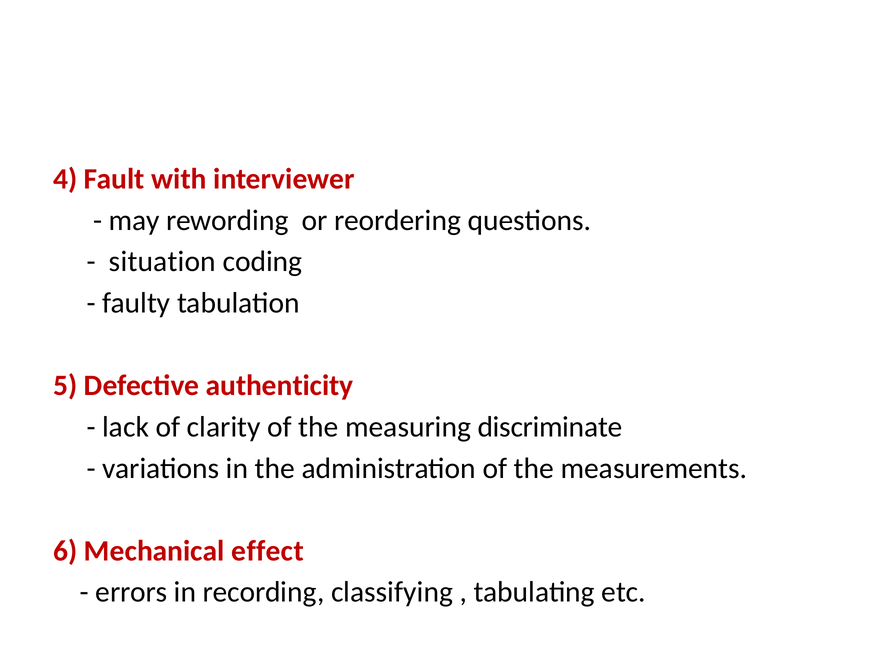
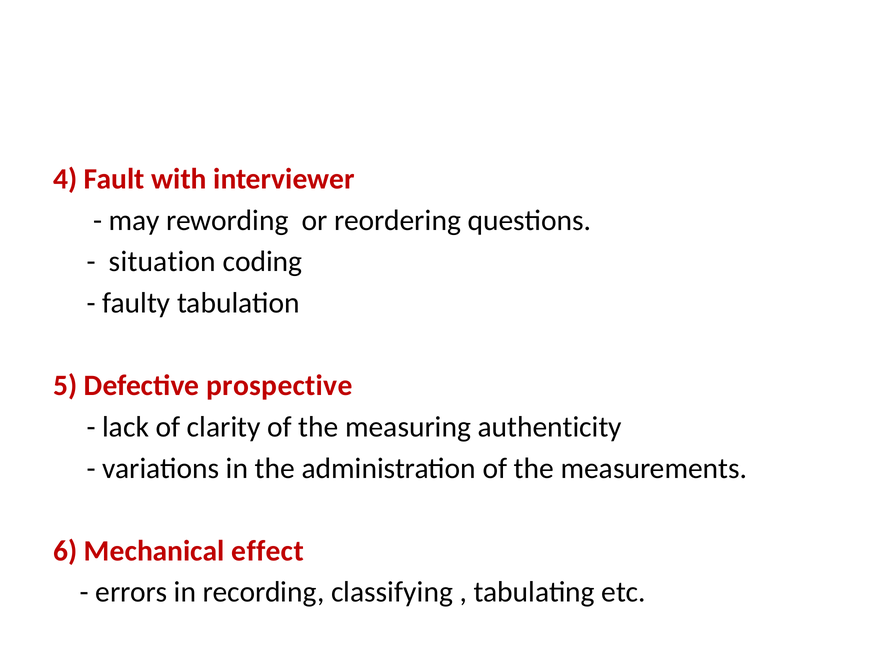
authenticity: authenticity -> prospective
discriminate: discriminate -> authenticity
